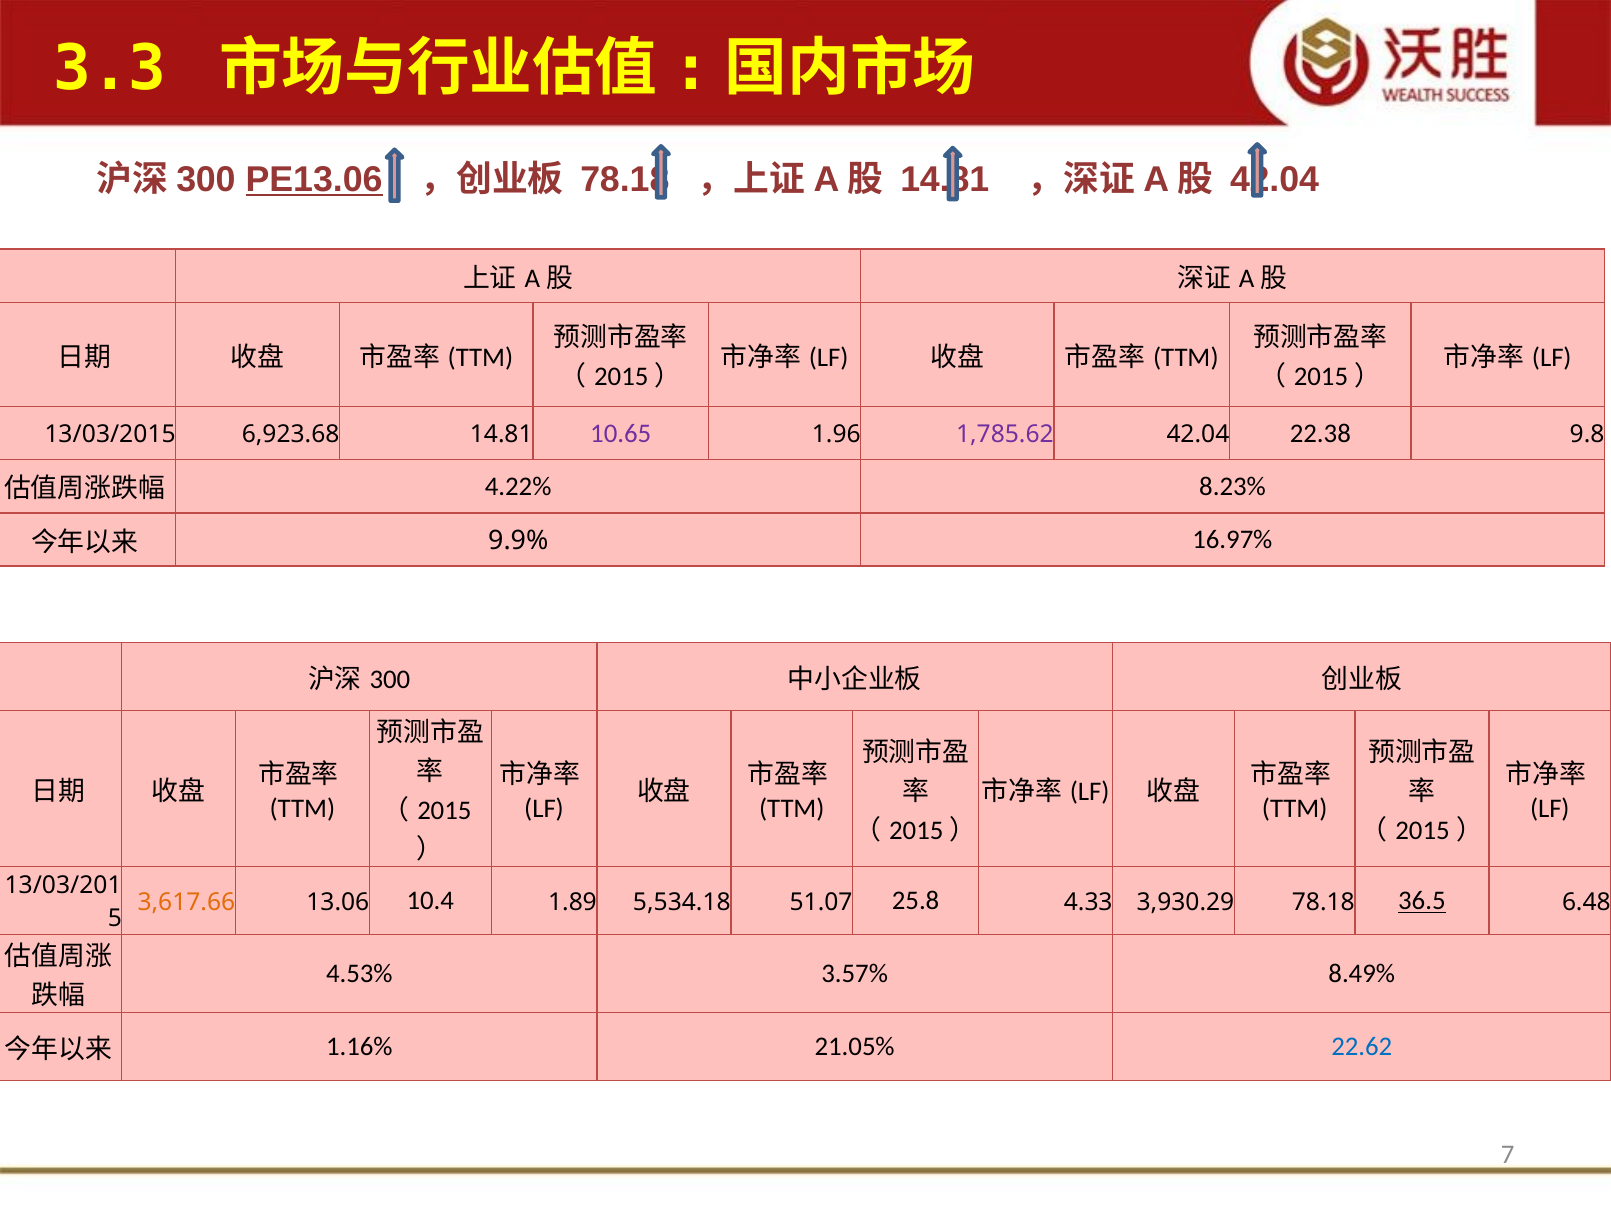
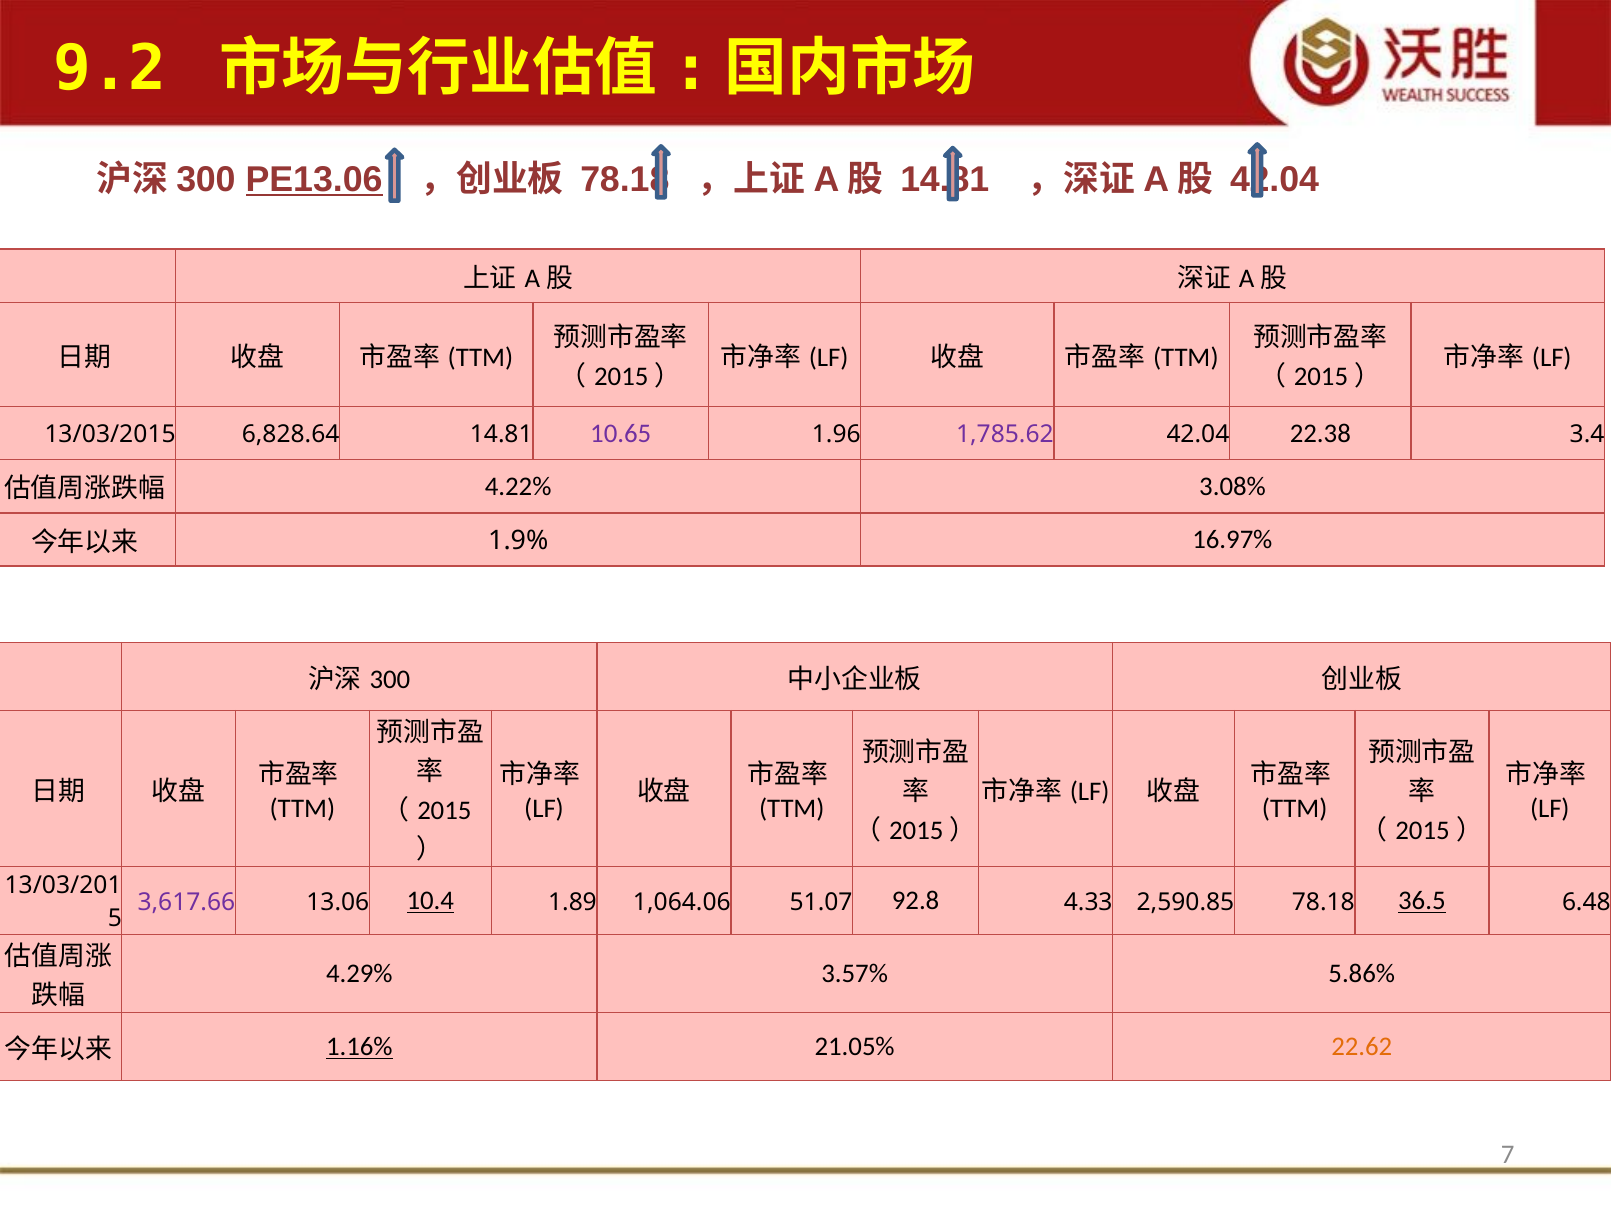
3.3: 3.3 -> 9.2
6,923.68: 6,923.68 -> 6,828.64
9.8: 9.8 -> 3.4
8.23%: 8.23% -> 3.08%
9.9%: 9.9% -> 1.9%
3,617.66 colour: orange -> purple
10.4 underline: none -> present
5,534.18: 5,534.18 -> 1,064.06
25.8: 25.8 -> 92.8
3,930.29: 3,930.29 -> 2,590.85
4.53%: 4.53% -> 4.29%
8.49%: 8.49% -> 5.86%
1.16% underline: none -> present
22.62 colour: blue -> orange
